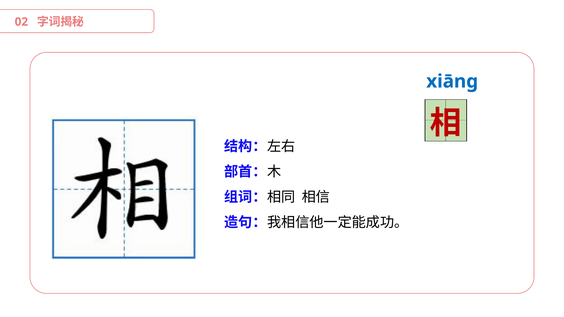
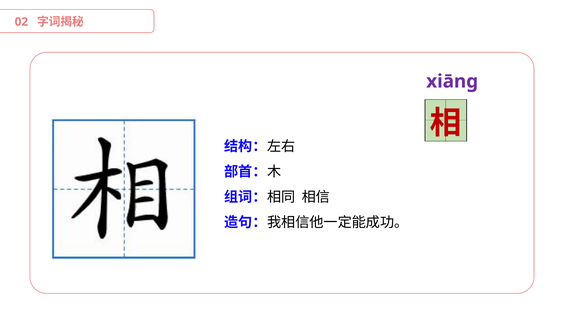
xiāng colour: blue -> purple
